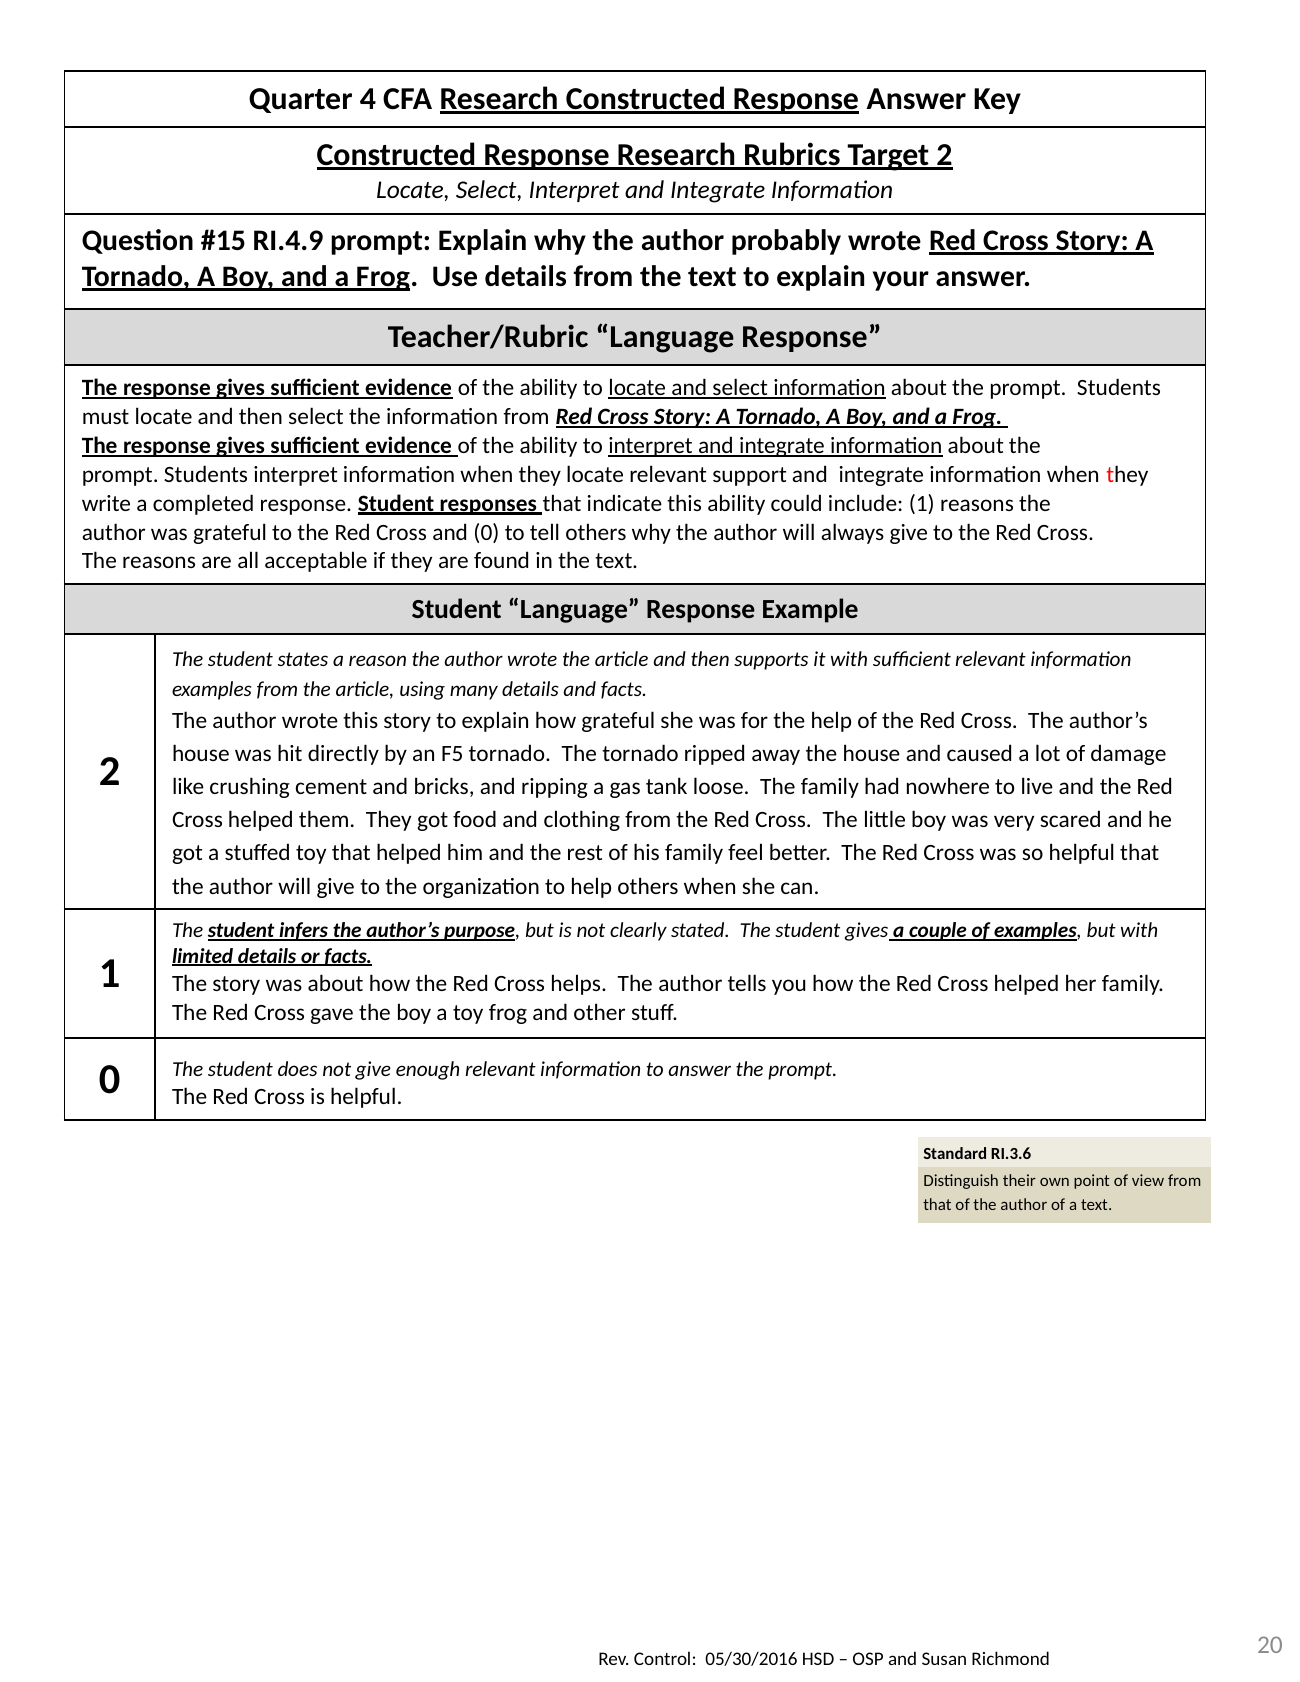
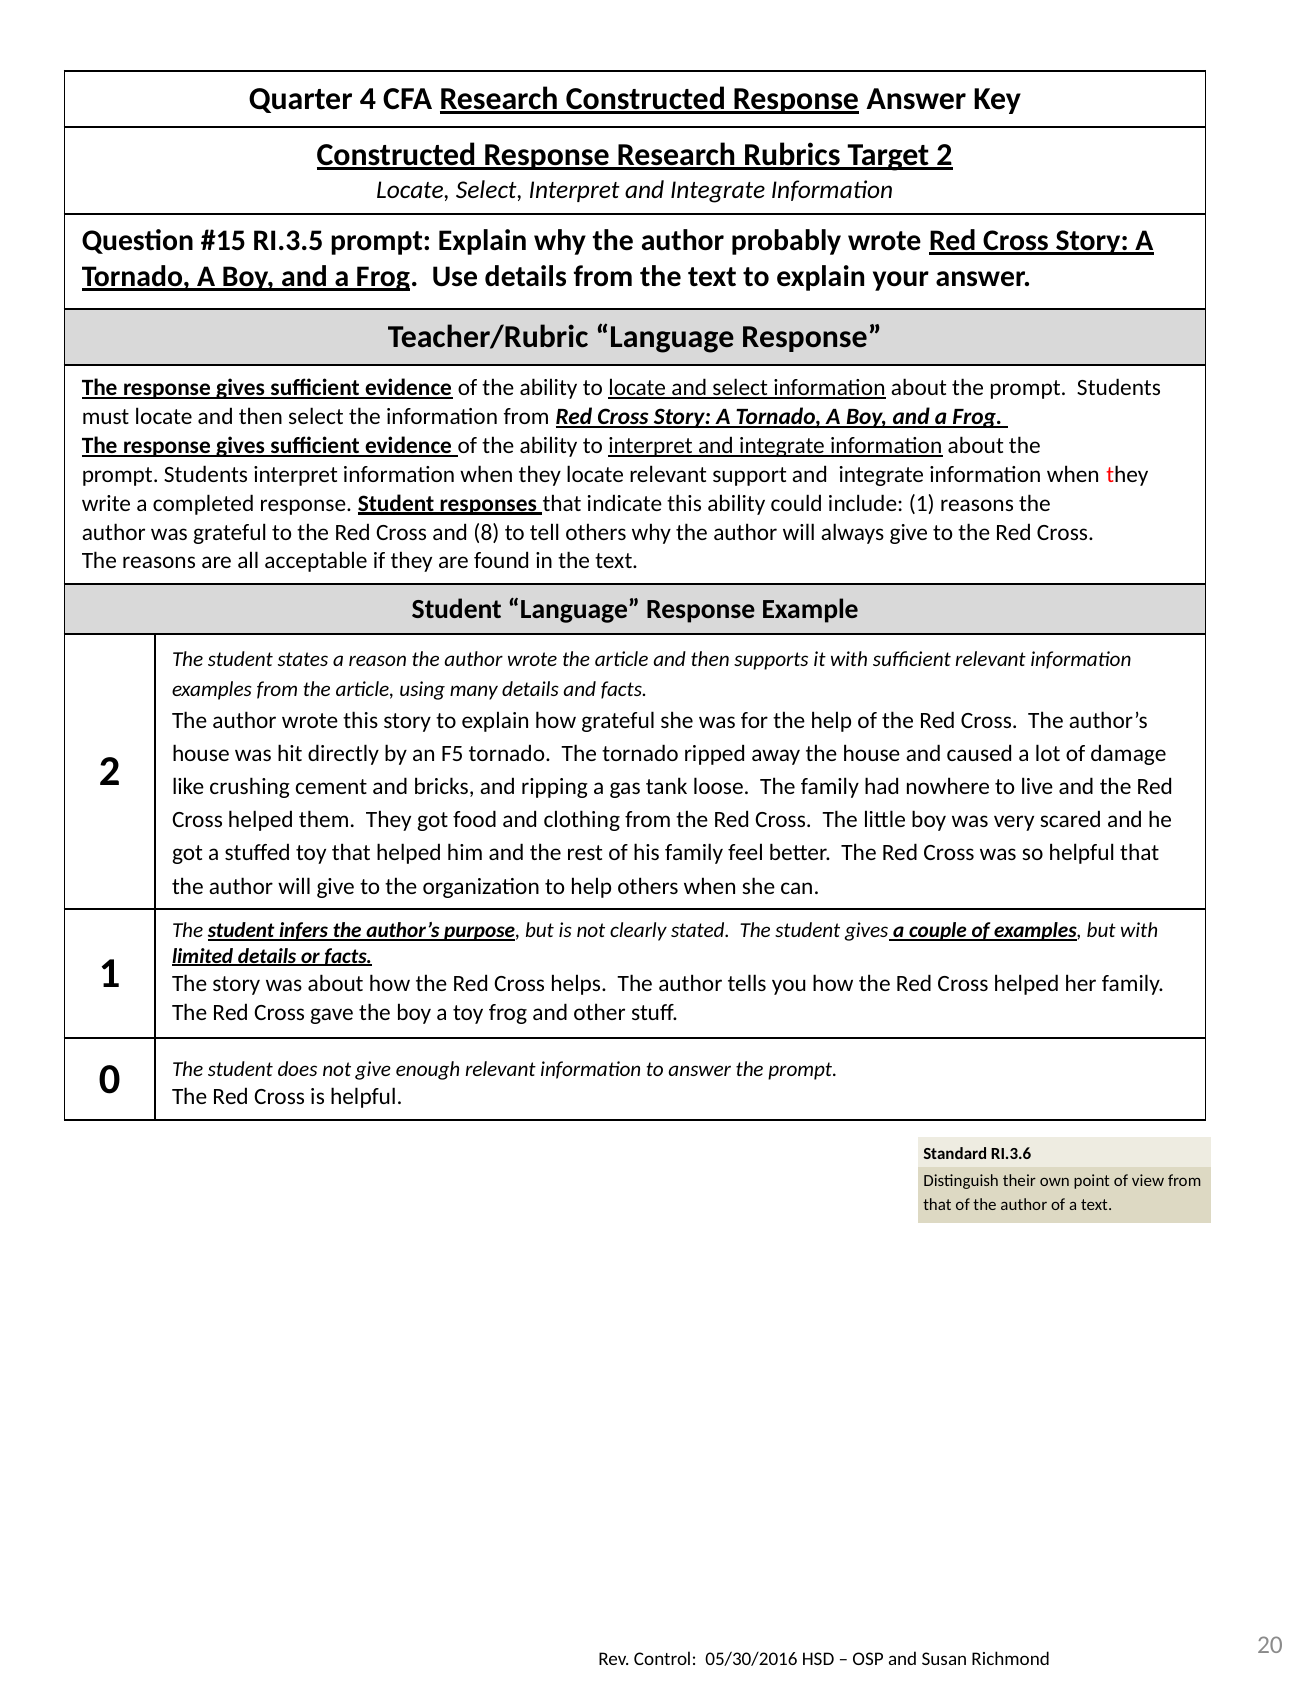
RI.4.9: RI.4.9 -> RI.3.5
and 0: 0 -> 8
